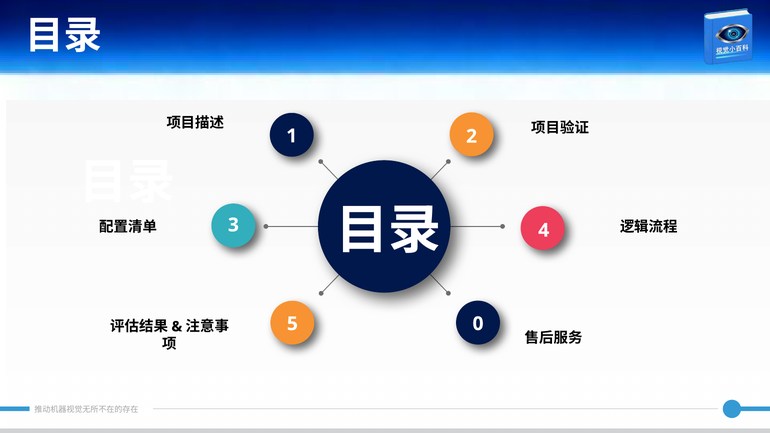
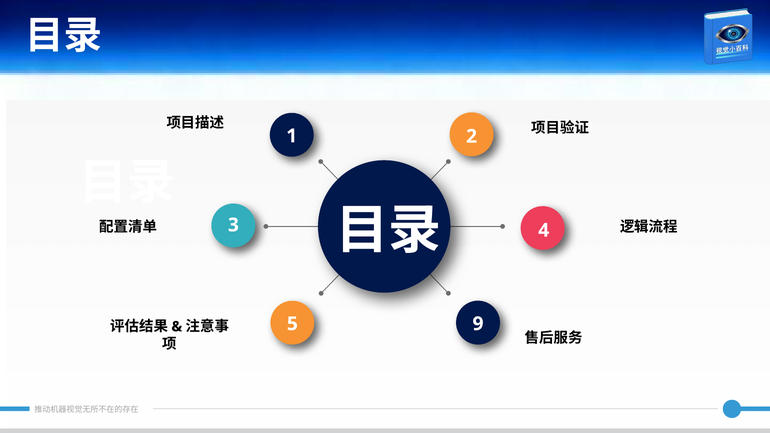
0: 0 -> 9
